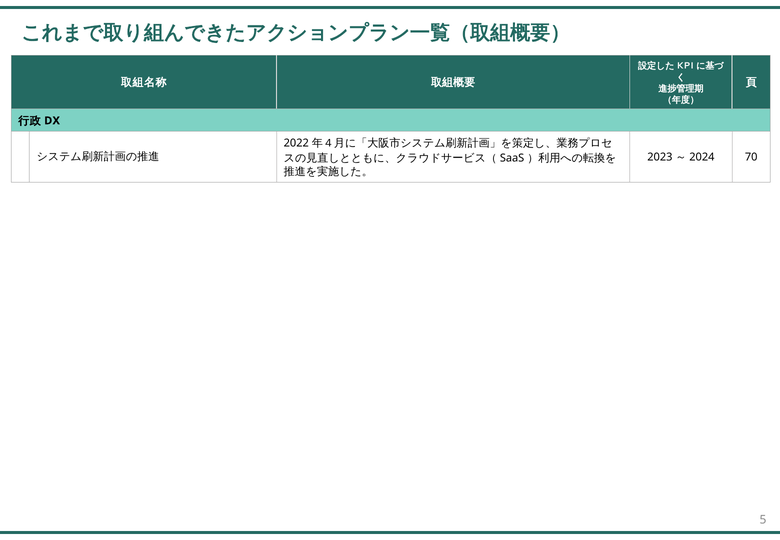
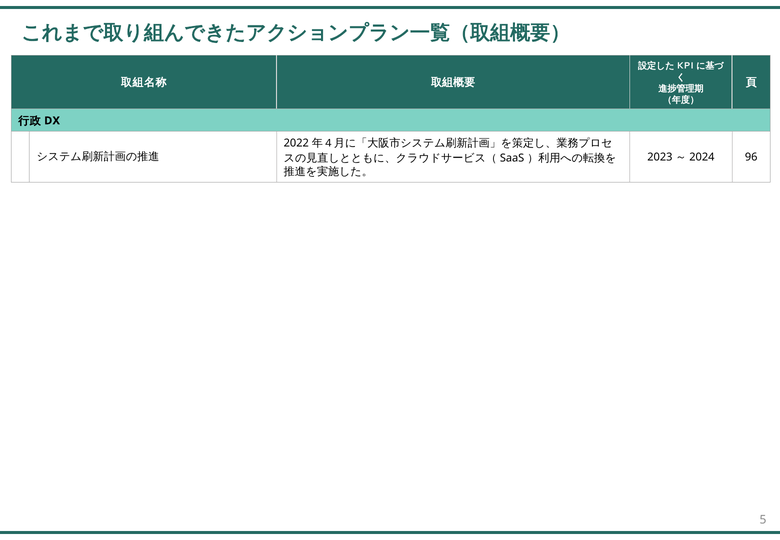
70: 70 -> 96
